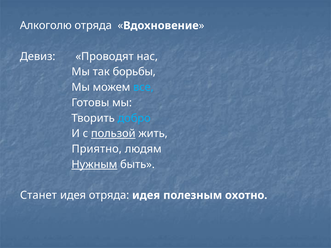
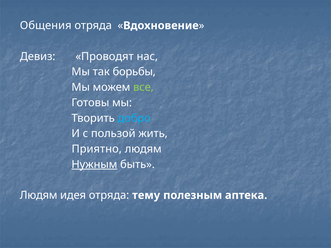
Алкоголю: Алкоголю -> Общения
все colour: light blue -> light green
пользой underline: present -> none
Станет at (38, 195): Станет -> Людям
отряда идея: идея -> тему
охотно: охотно -> аптека
